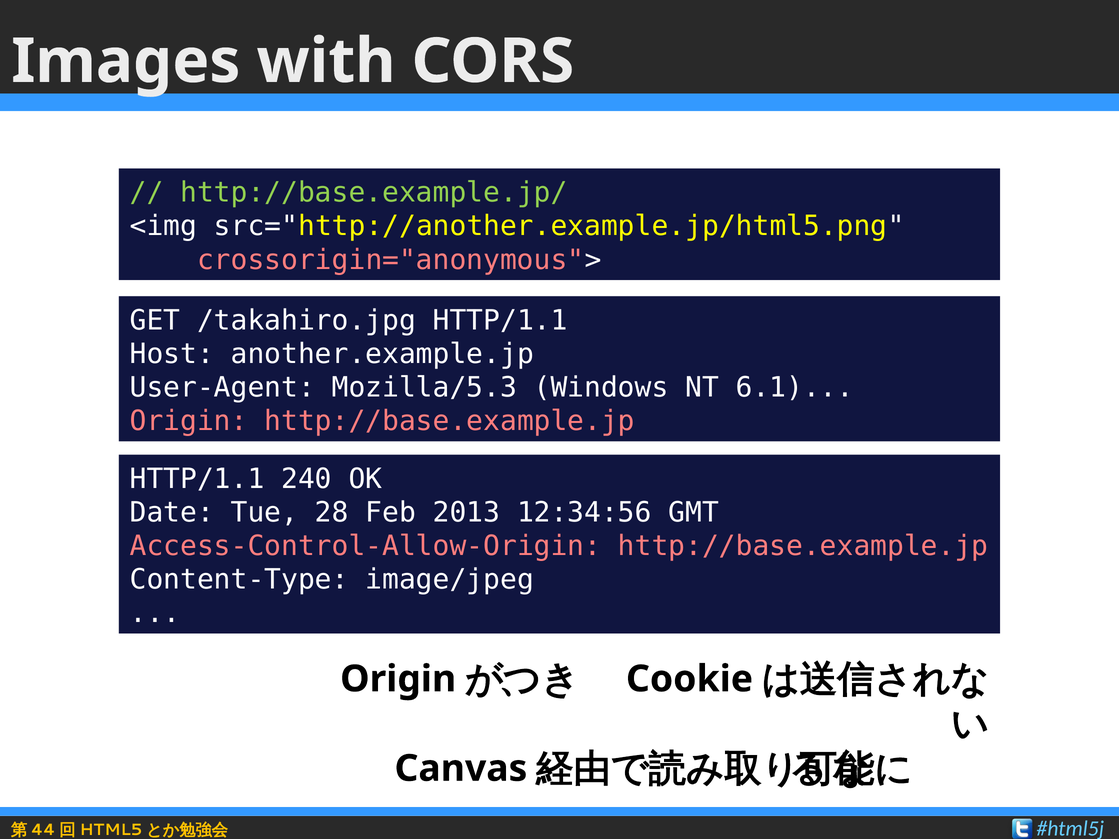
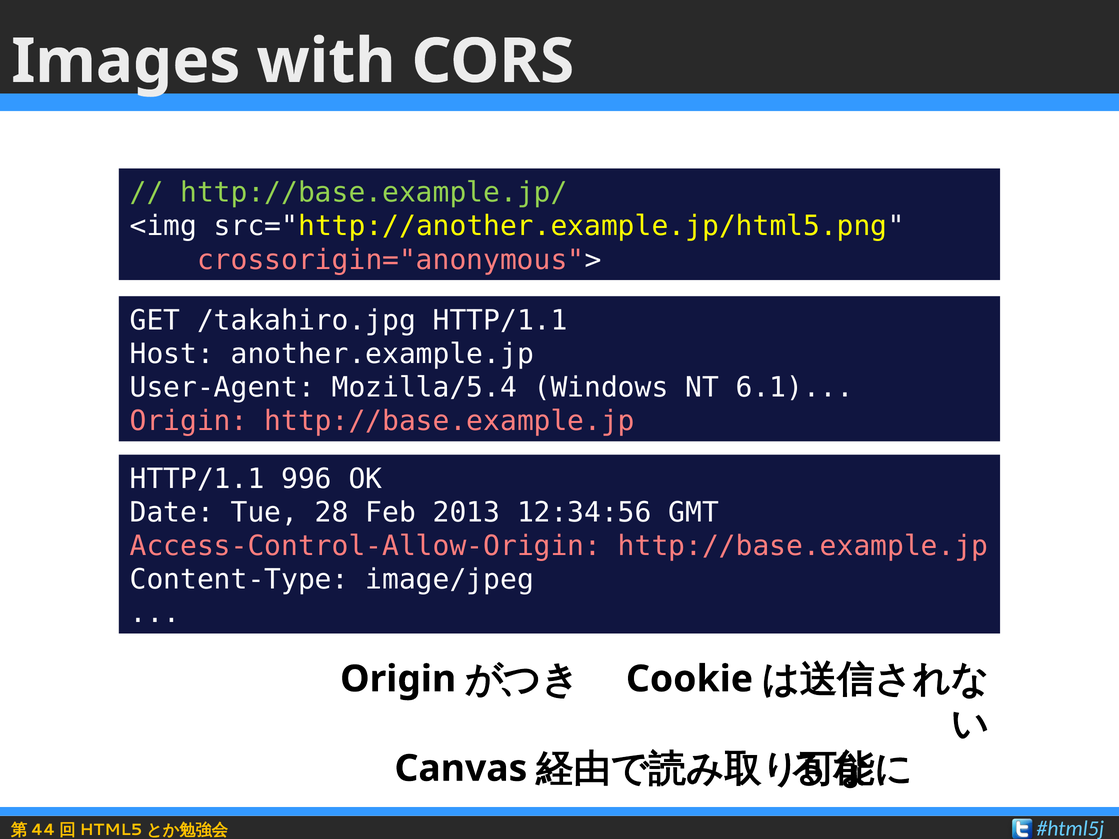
Mozilla/5.3: Mozilla/5.3 -> Mozilla/5.4
240: 240 -> 996
